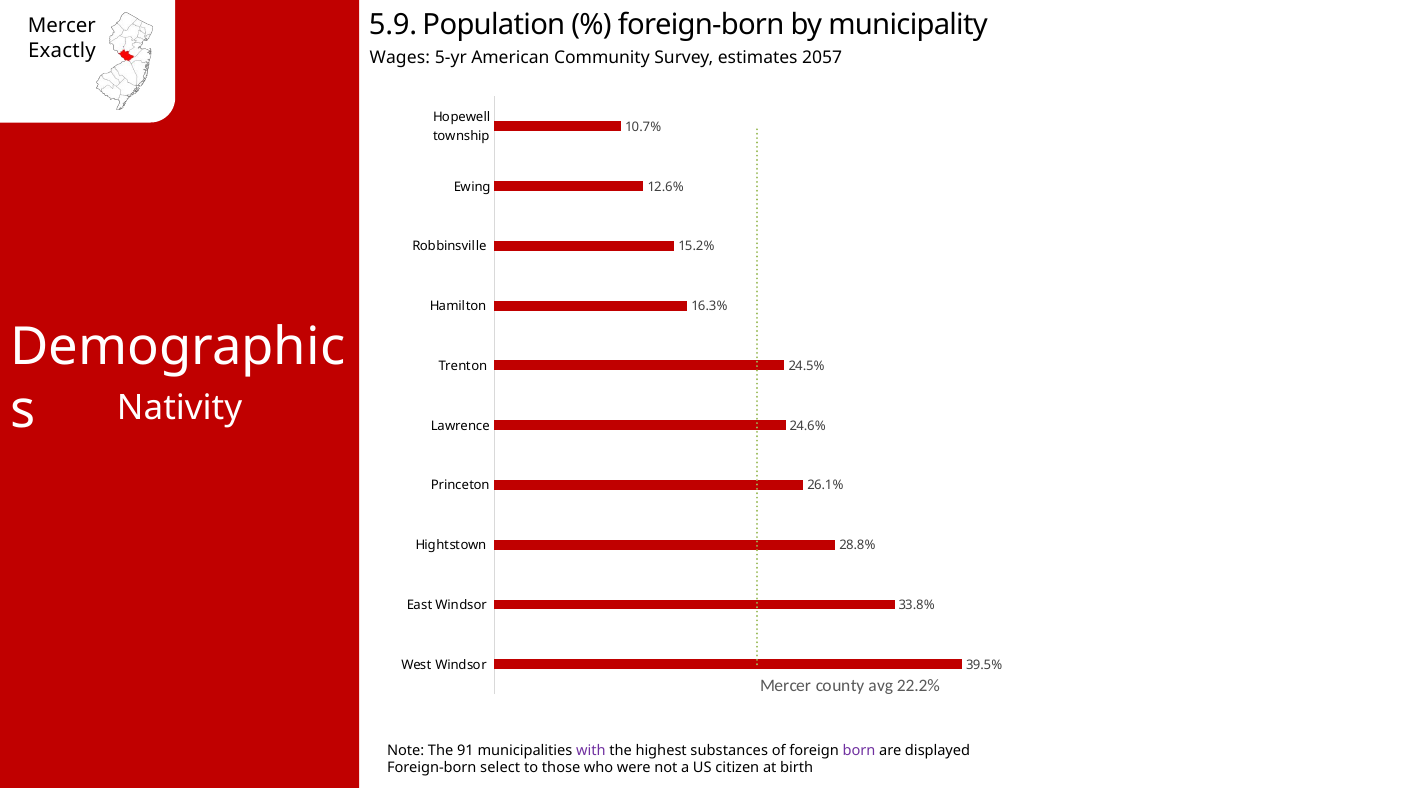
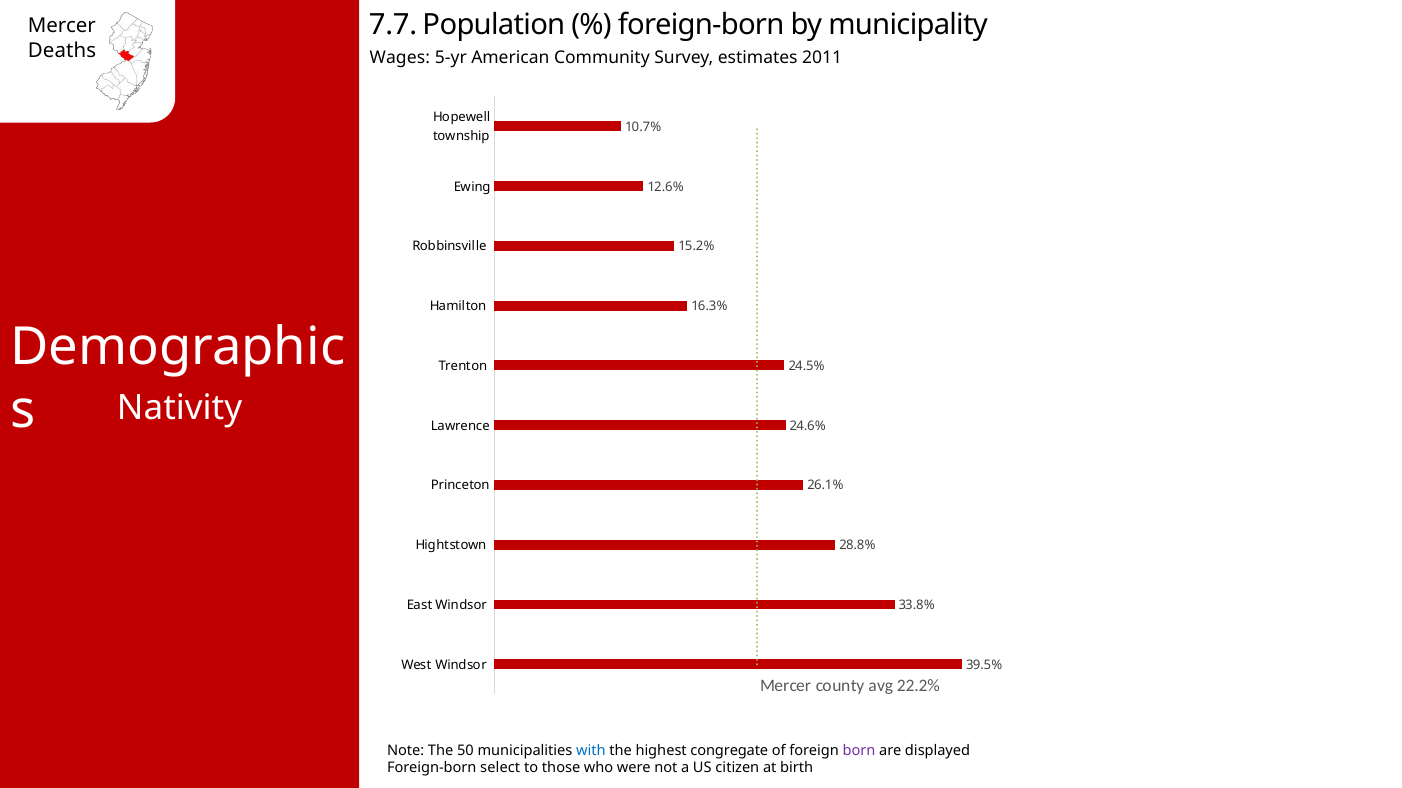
5.9: 5.9 -> 7.7
Exactly: Exactly -> Deaths
2057: 2057 -> 2011
91: 91 -> 50
with colour: purple -> blue
substances: substances -> congregate
